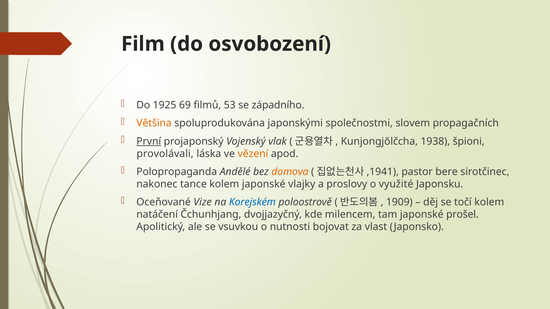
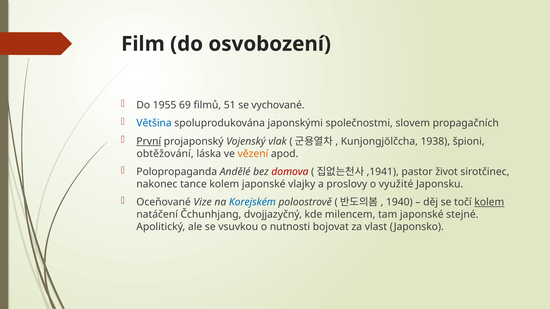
1925: 1925 -> 1955
53: 53 -> 51
západního: západního -> vychované
Většina colour: orange -> blue
provolávali: provolávali -> obtěžování
domova colour: orange -> red
bere: bere -> život
1909: 1909 -> 1940
kolem at (489, 202) underline: none -> present
prošel: prošel -> stejné
